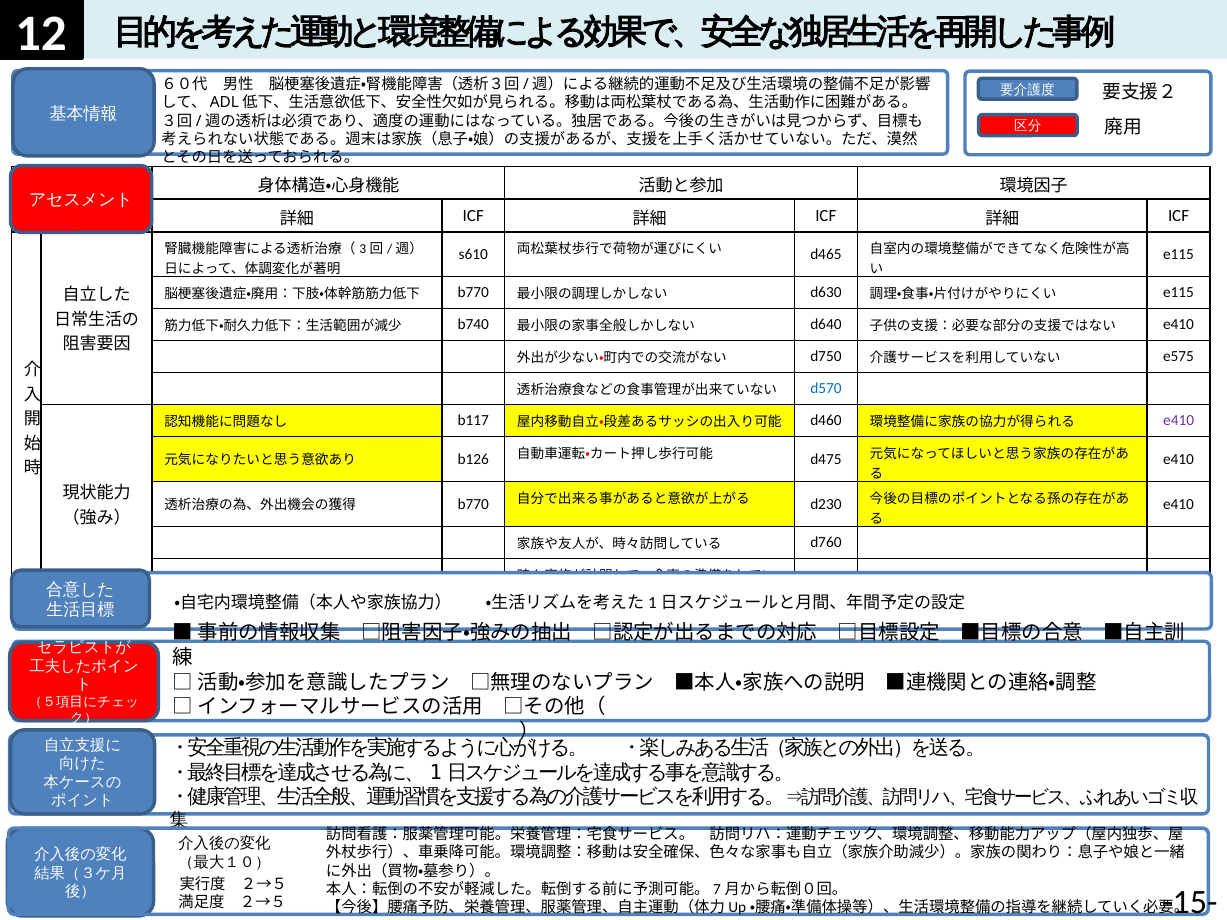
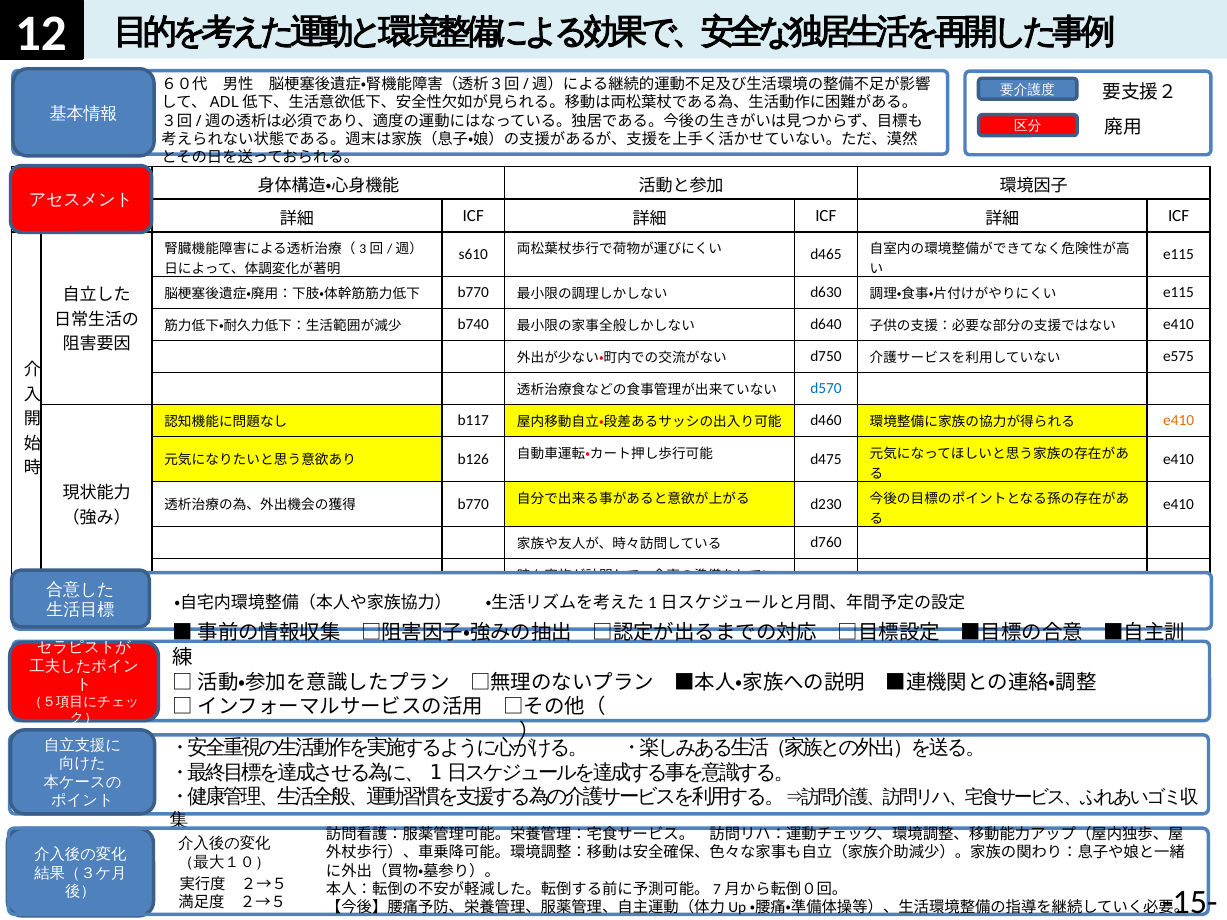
e410 at (1179, 421) colour: purple -> orange
